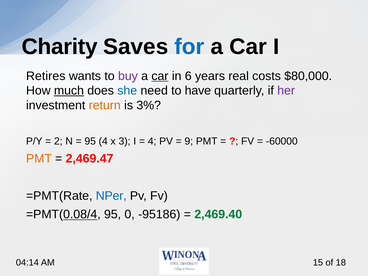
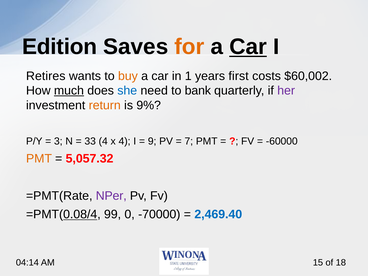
Charity: Charity -> Edition
for colour: blue -> orange
Car at (248, 47) underline: none -> present
buy colour: purple -> orange
car at (160, 76) underline: present -> none
6: 6 -> 1
real: real -> first
$80,000: $80,000 -> $60,002
have: have -> bank
3%: 3% -> 9%
2: 2 -> 3
95 at (90, 141): 95 -> 33
x 3: 3 -> 4
4 at (152, 141): 4 -> 9
9: 9 -> 7
2,469.47: 2,469.47 -> 5,057.32
NPer colour: blue -> purple
=PMT(0.08/4 95: 95 -> 99
-95186: -95186 -> -70000
2,469.40 colour: green -> blue
